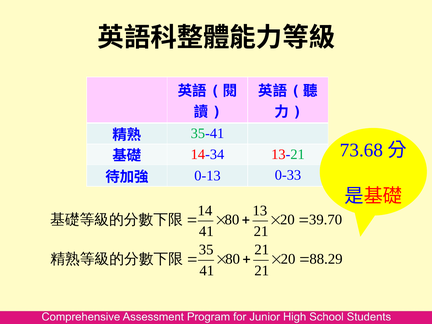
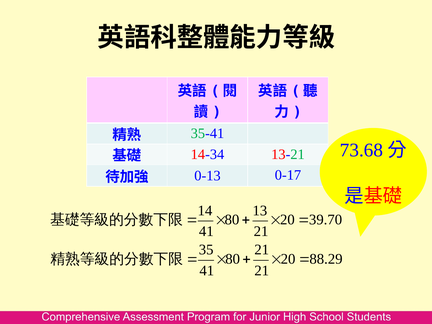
0-33: 0-33 -> 0-17
